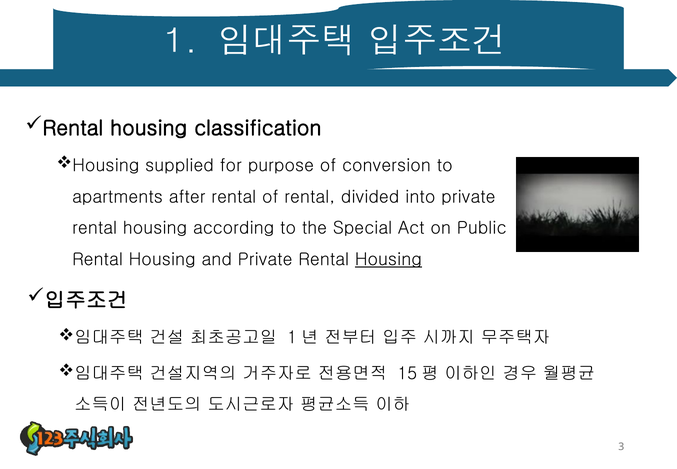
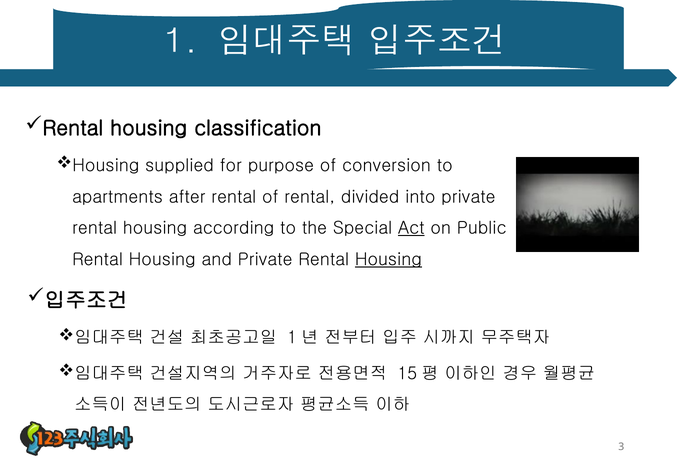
Act underline: none -> present
